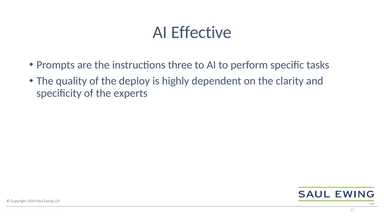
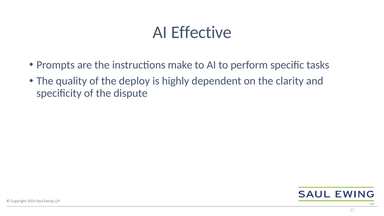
three: three -> make
experts: experts -> dispute
